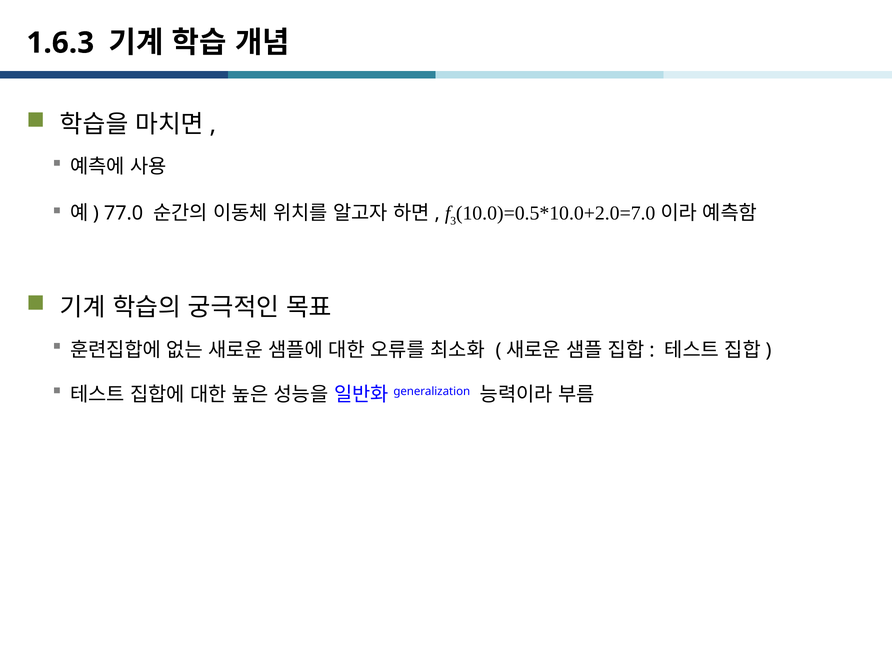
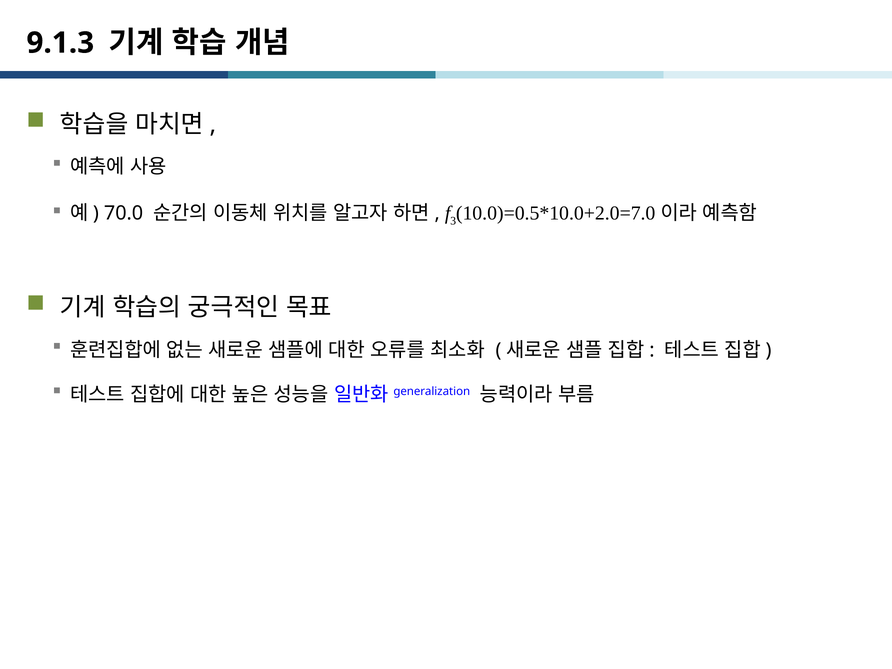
1.6.3: 1.6.3 -> 9.1.3
77.0: 77.0 -> 70.0
